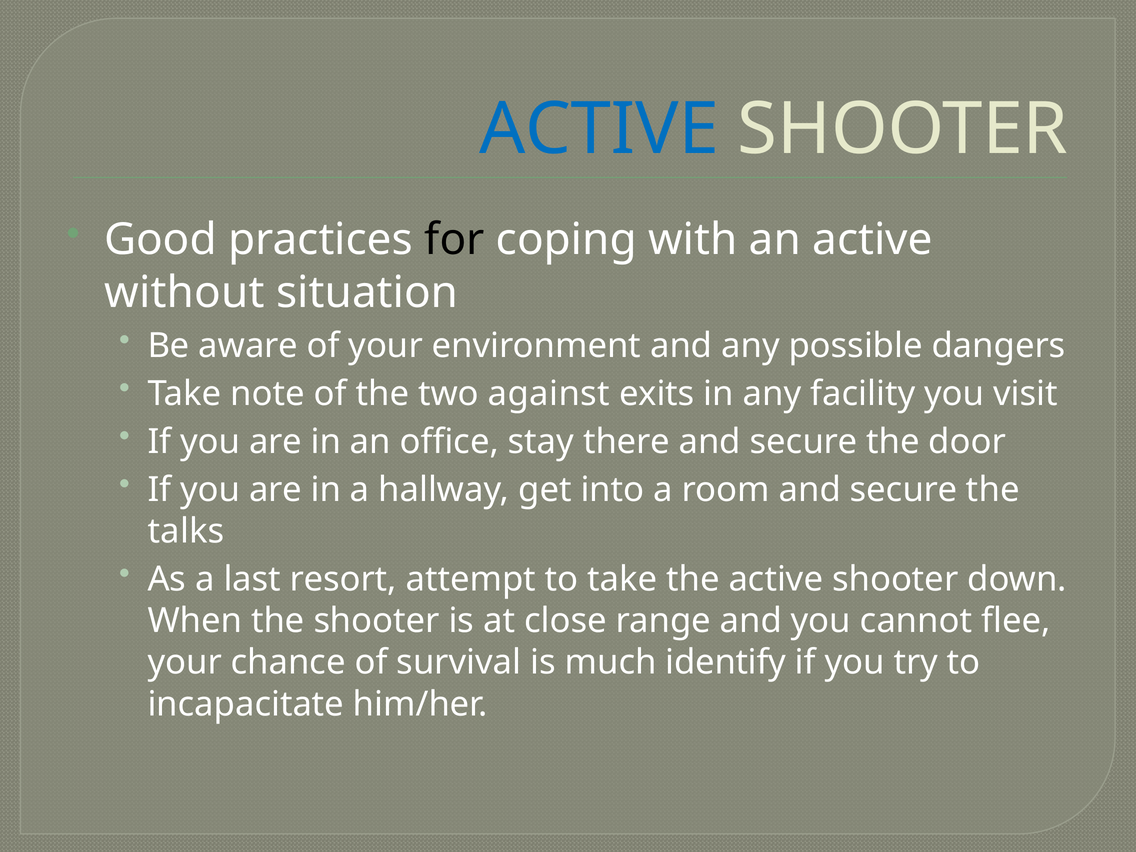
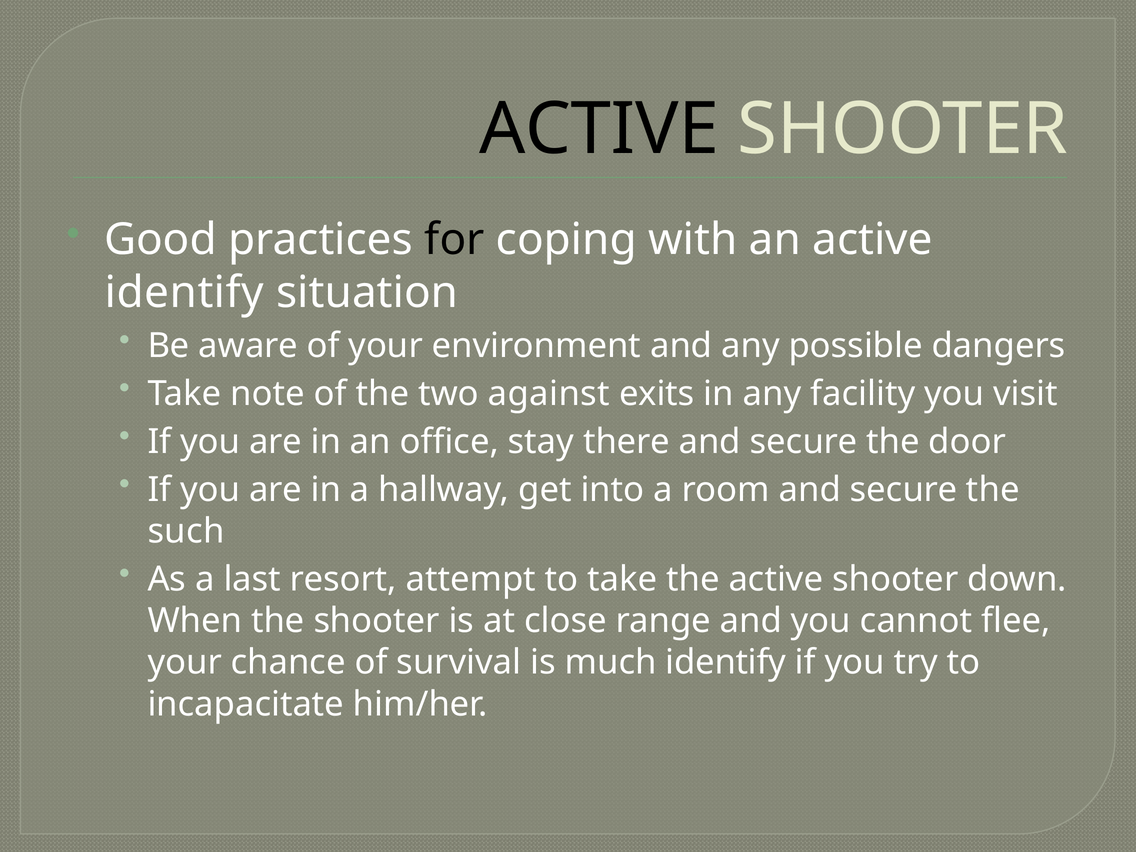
ACTIVE at (599, 129) colour: blue -> black
without at (185, 293): without -> identify
talks: talks -> such
